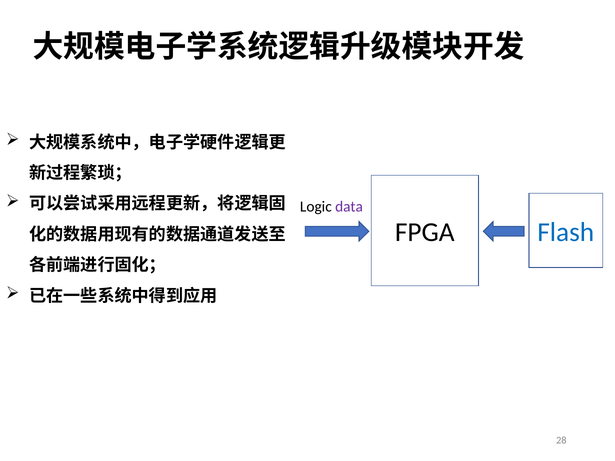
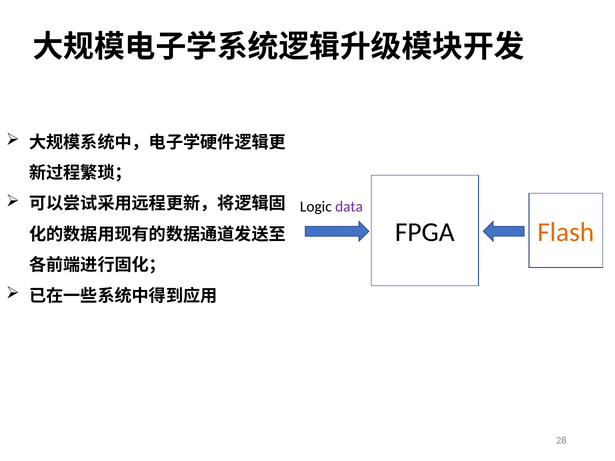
Flash colour: blue -> orange
